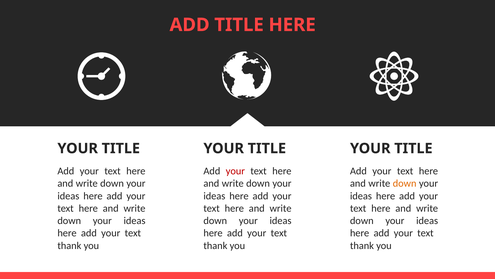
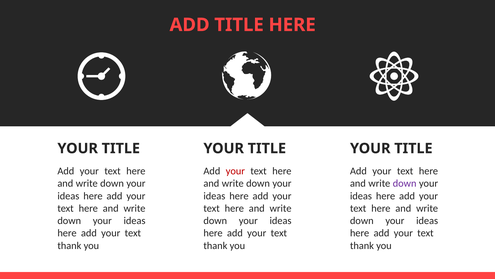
down at (405, 183) colour: orange -> purple
